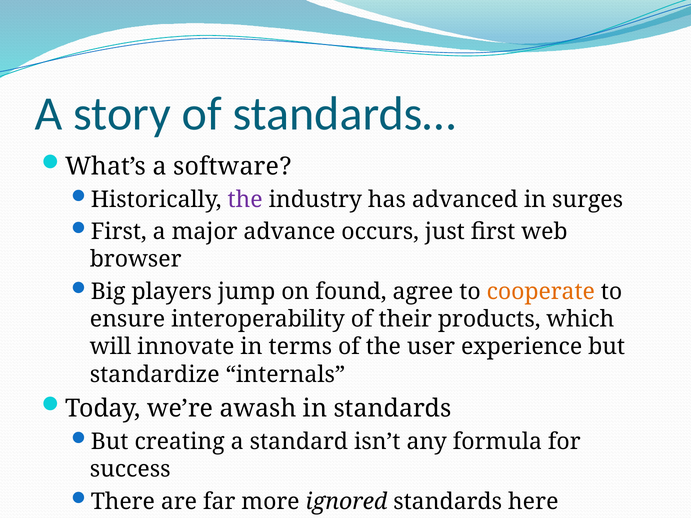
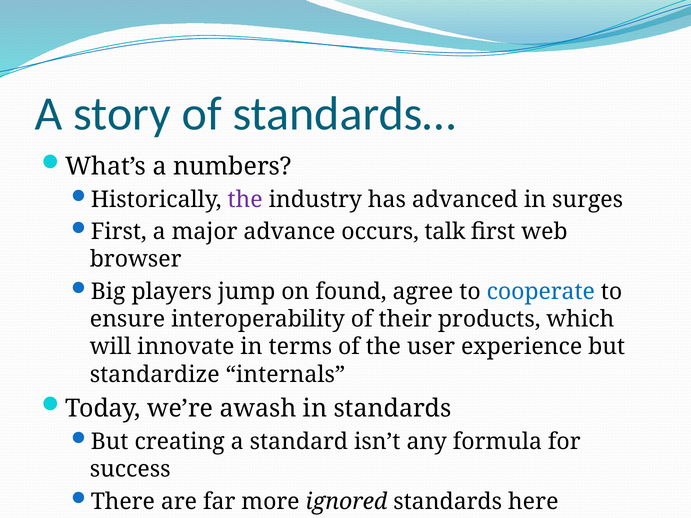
software: software -> numbers
just: just -> talk
cooperate colour: orange -> blue
